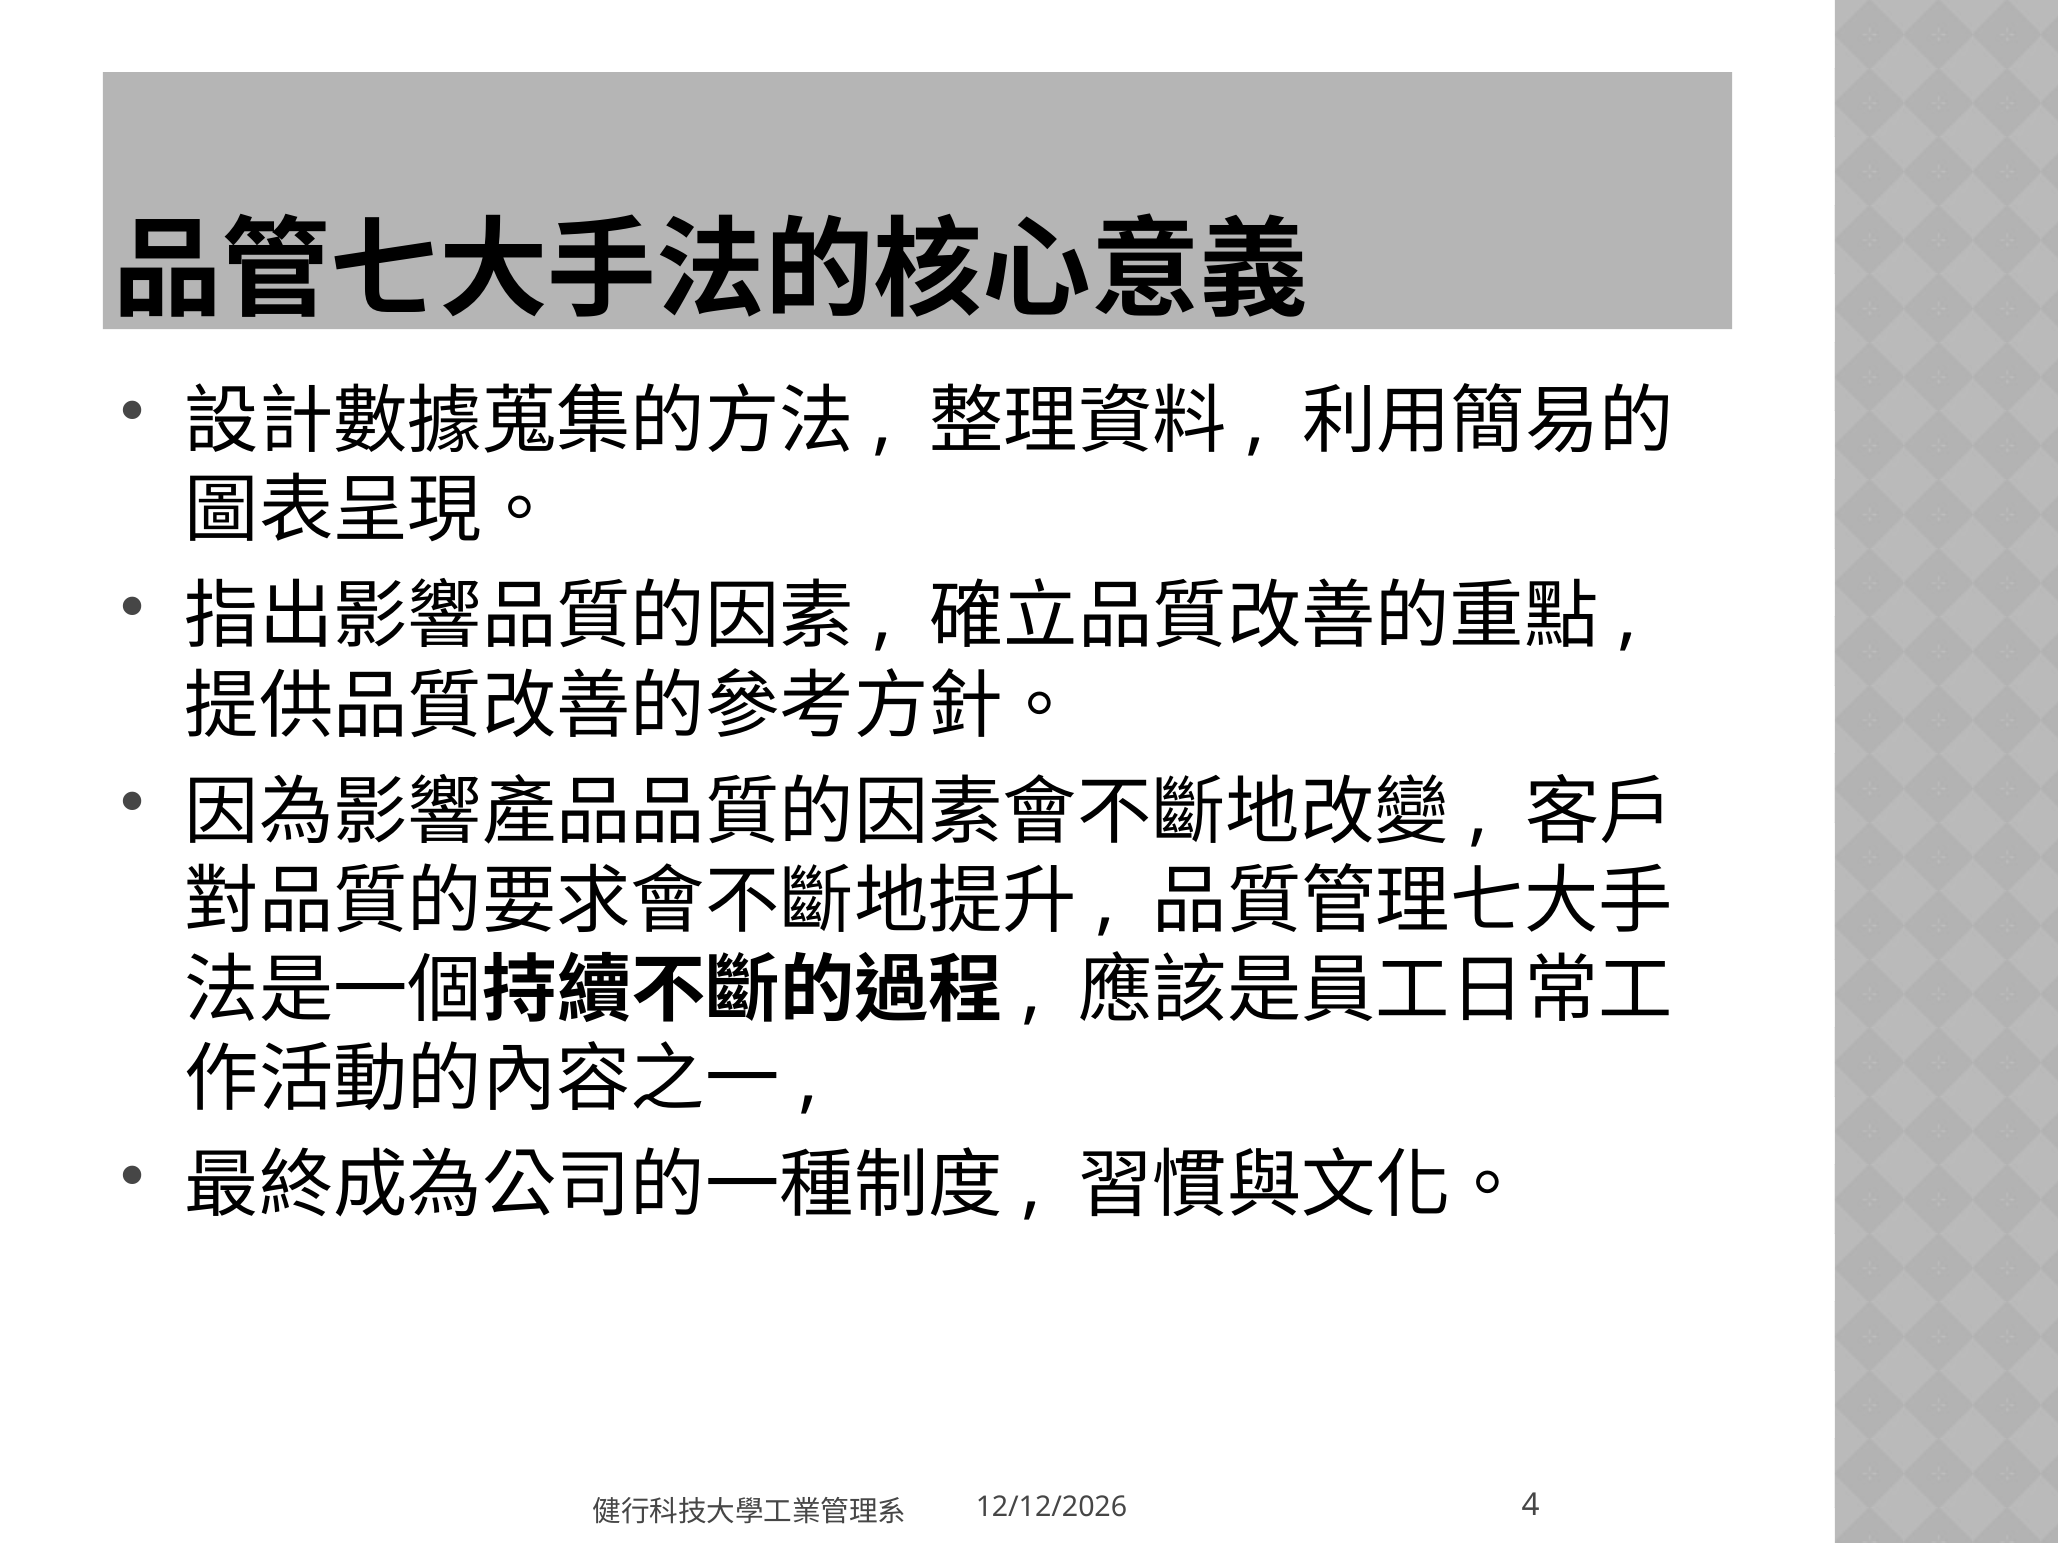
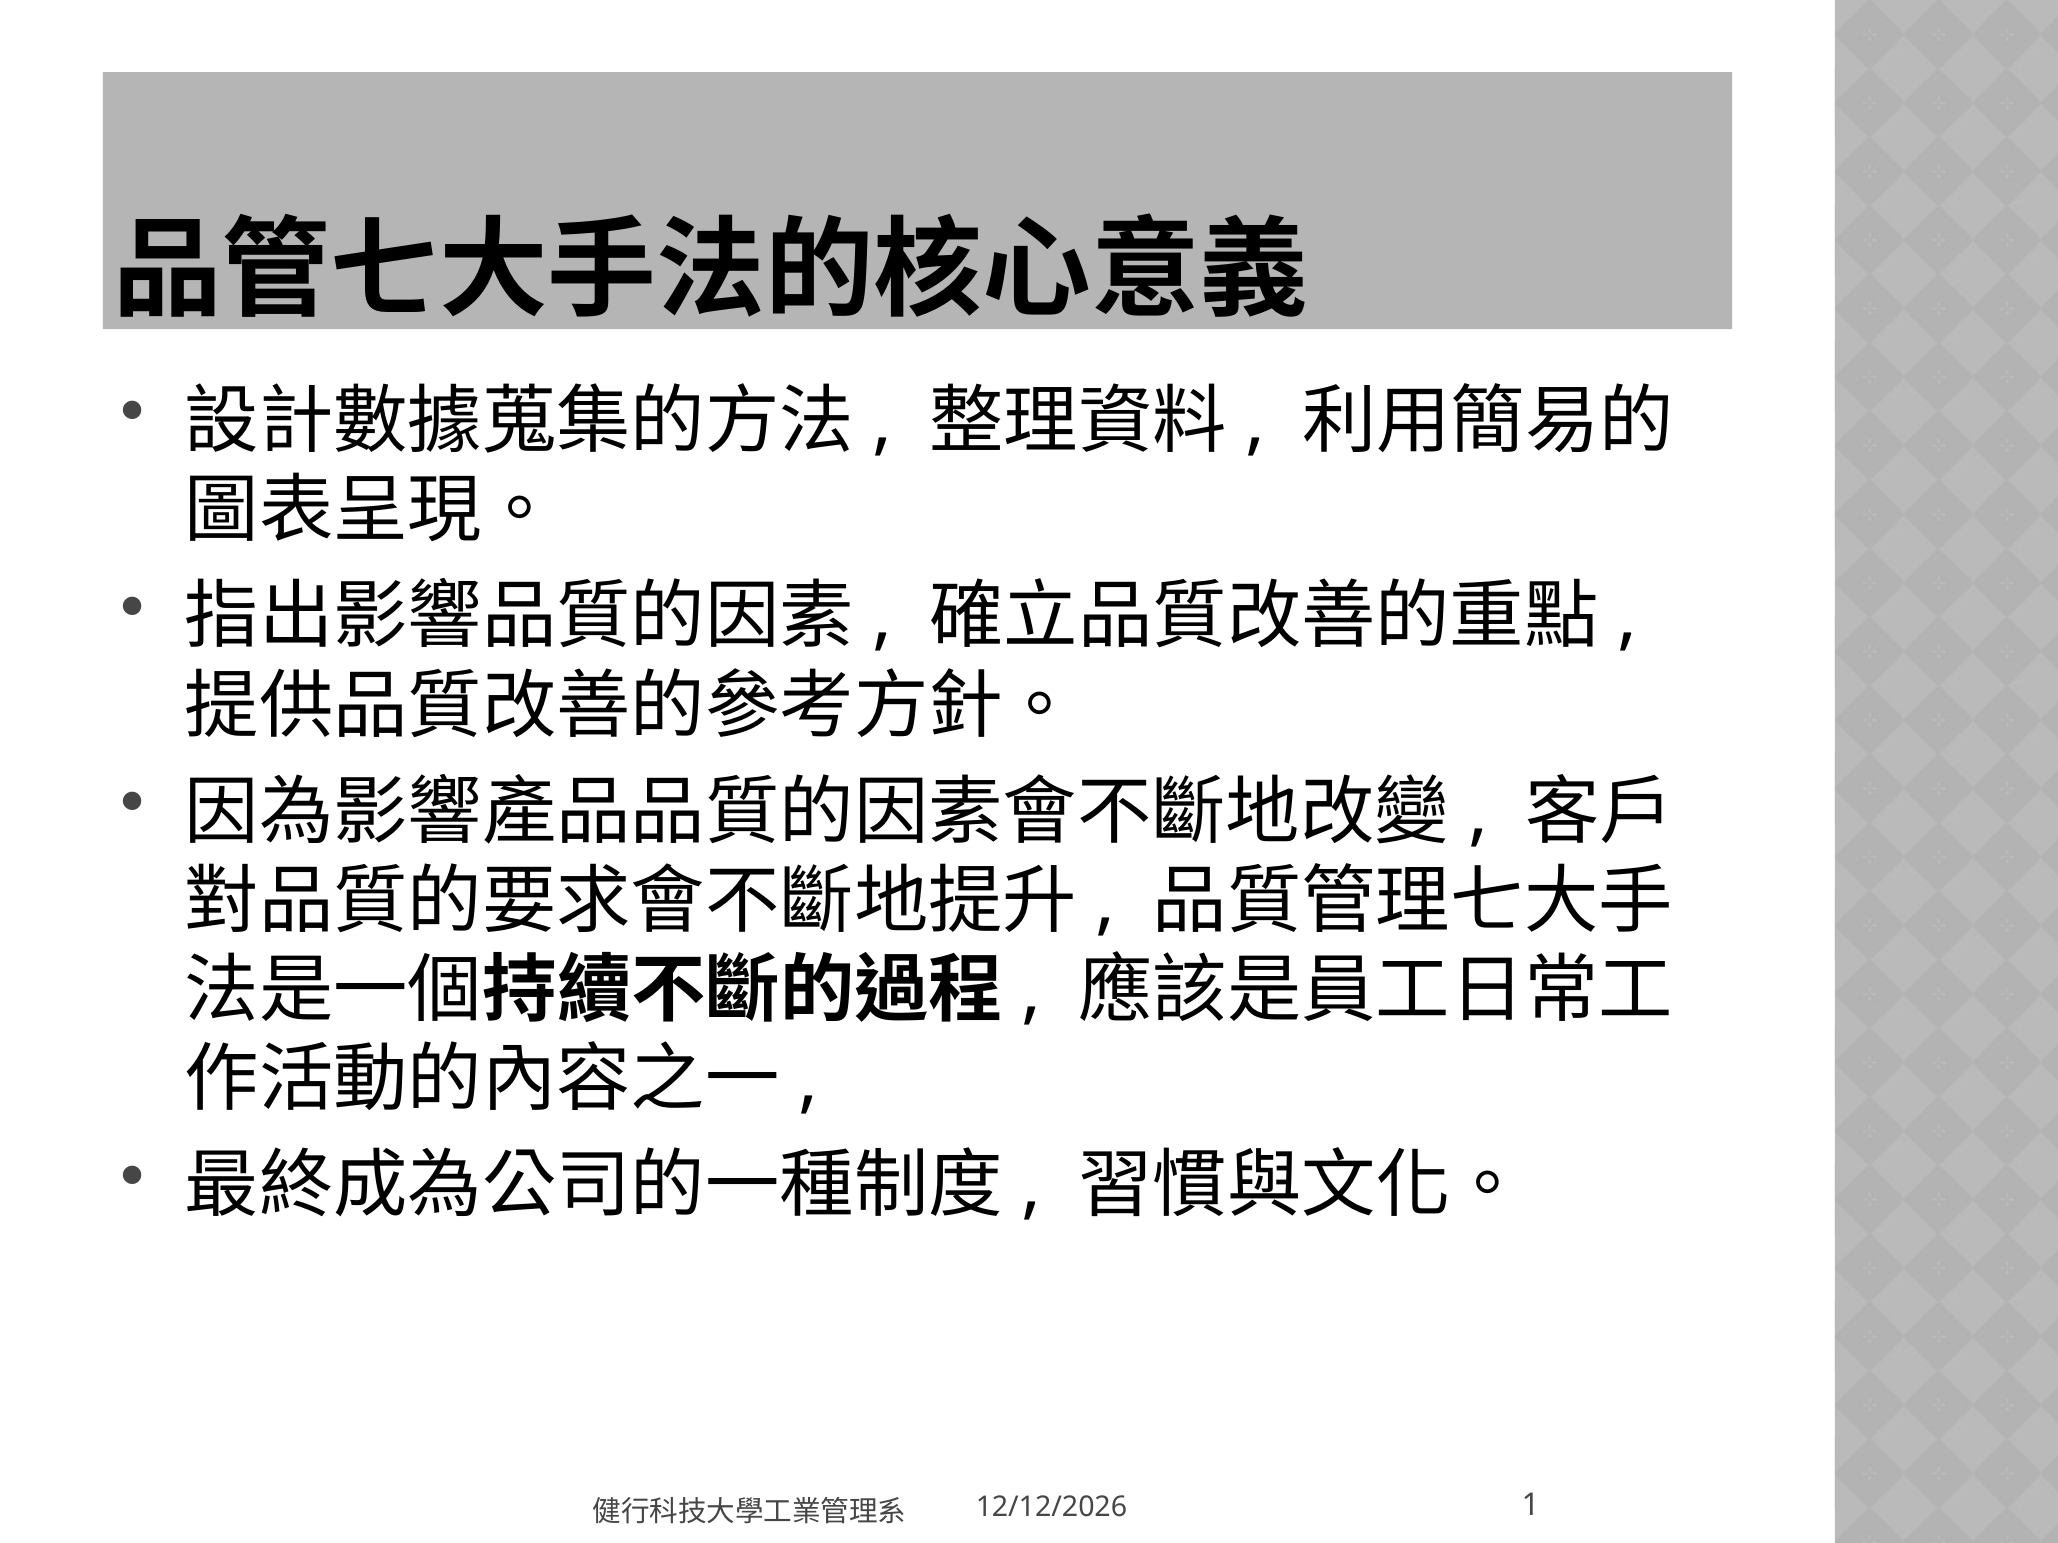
4: 4 -> 1
